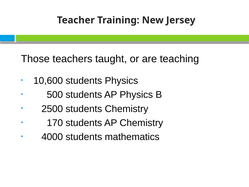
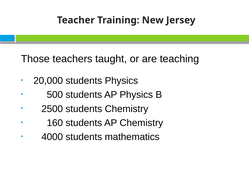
10,600: 10,600 -> 20,000
170: 170 -> 160
